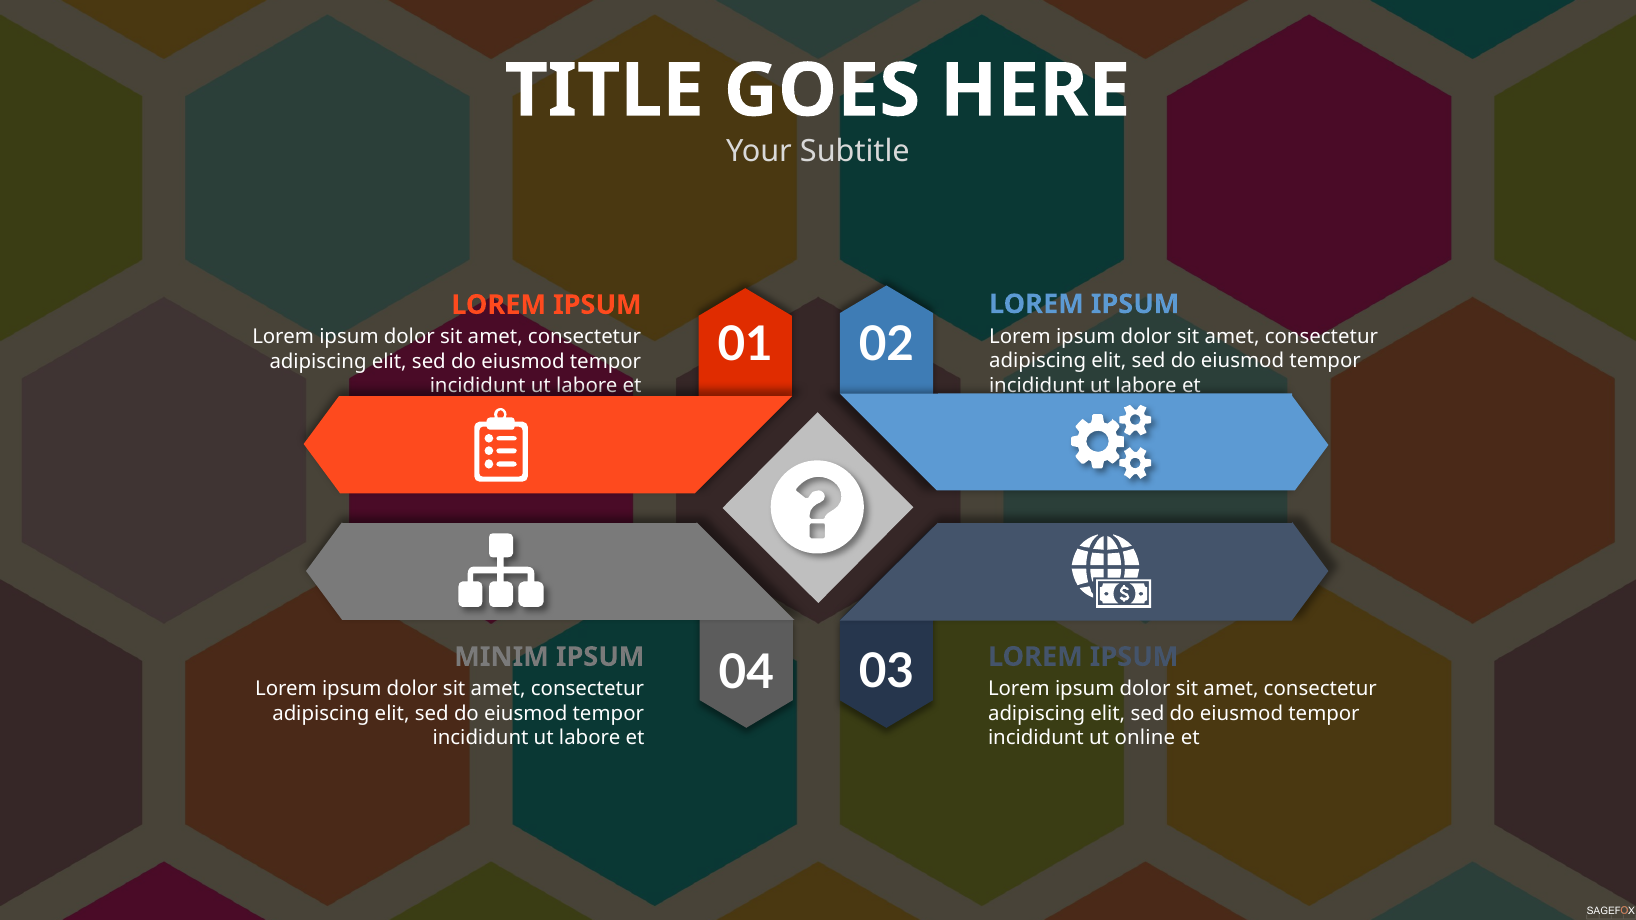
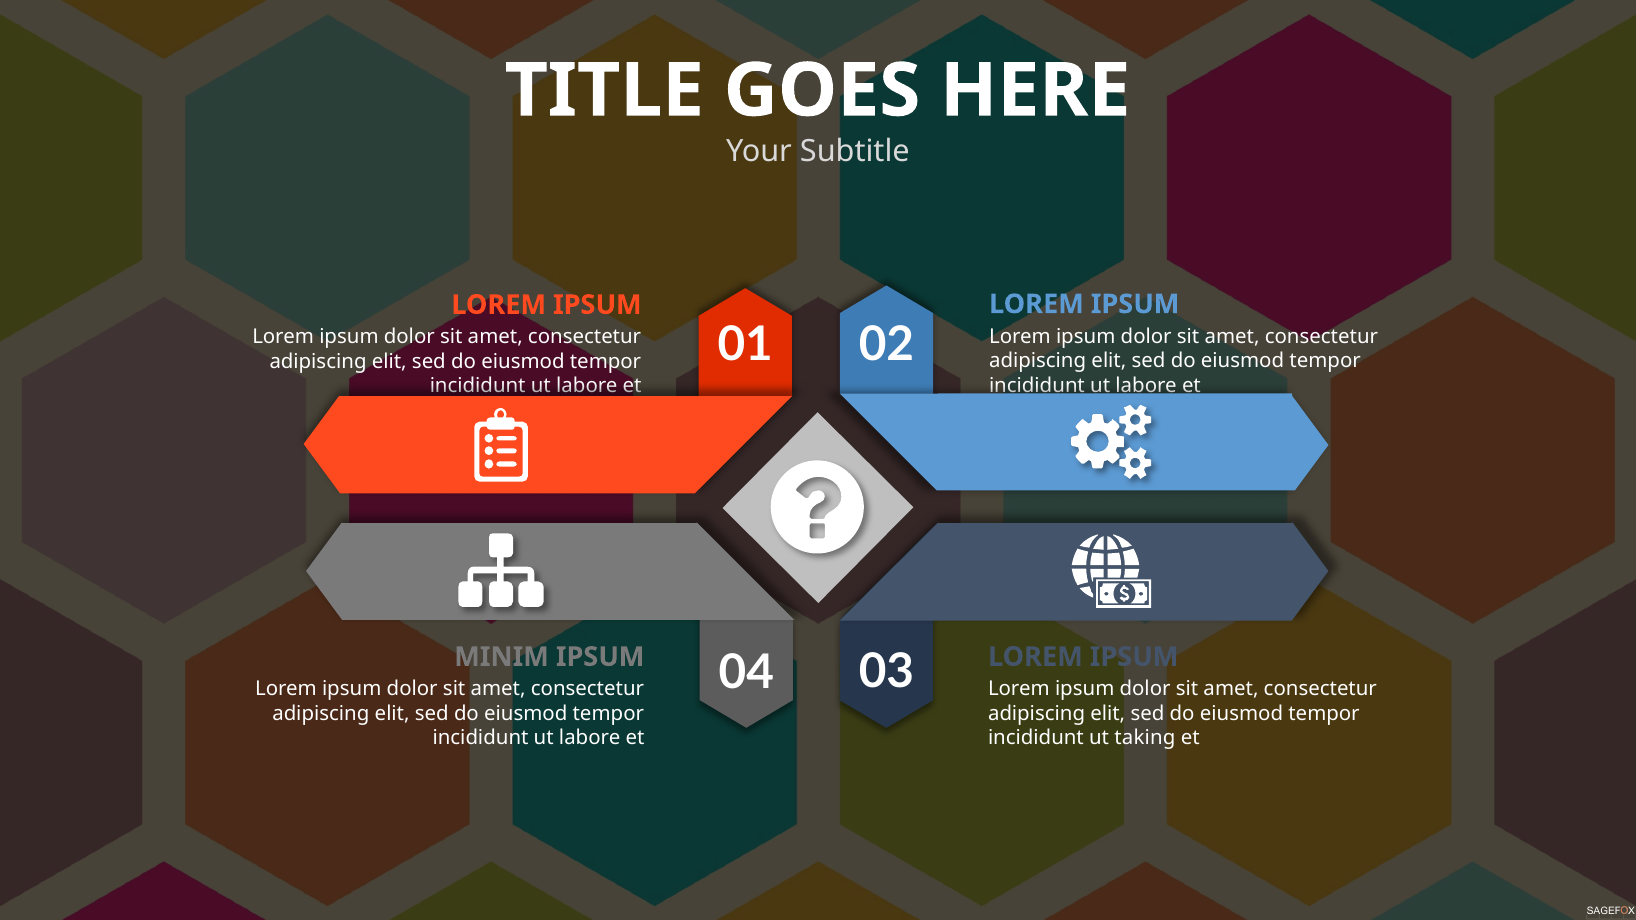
online: online -> taking
